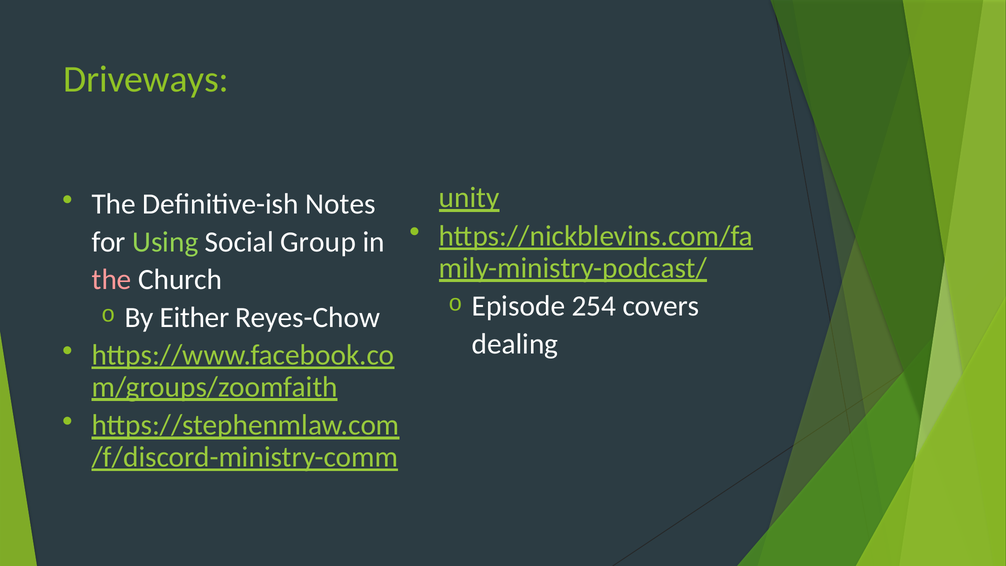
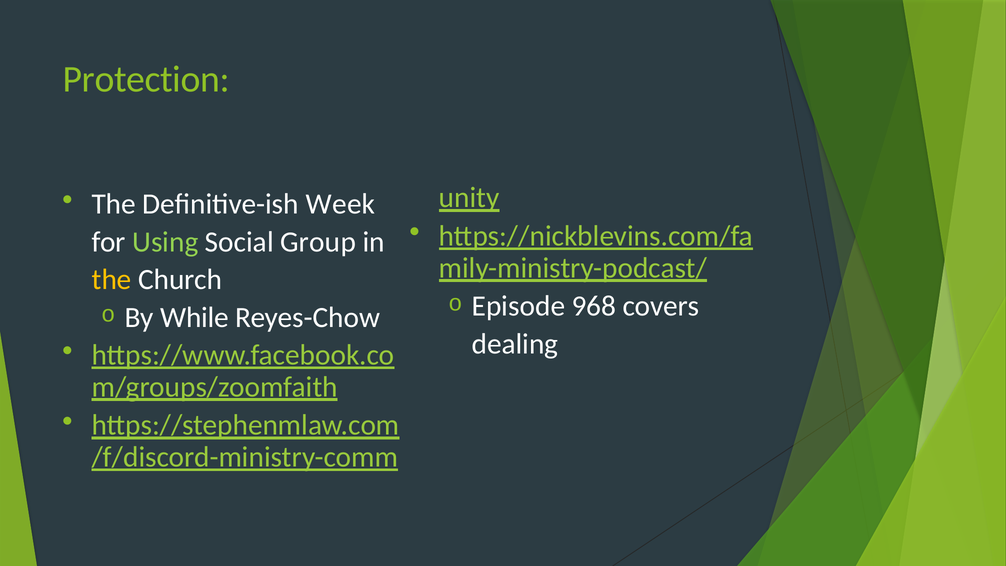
Driveways: Driveways -> Protection
Notes: Notes -> Week
the at (112, 280) colour: pink -> yellow
254: 254 -> 968
Either: Either -> While
